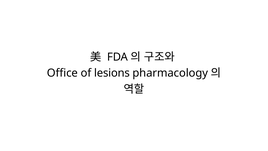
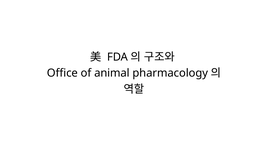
lesions: lesions -> animal
